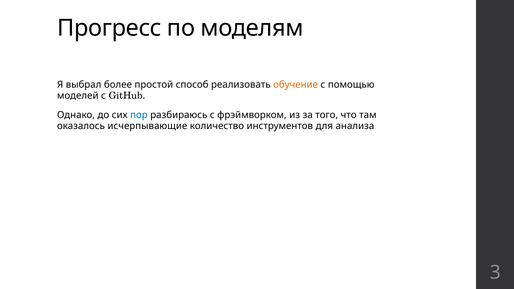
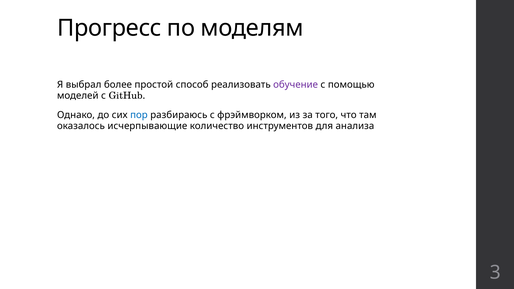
обучение colour: orange -> purple
